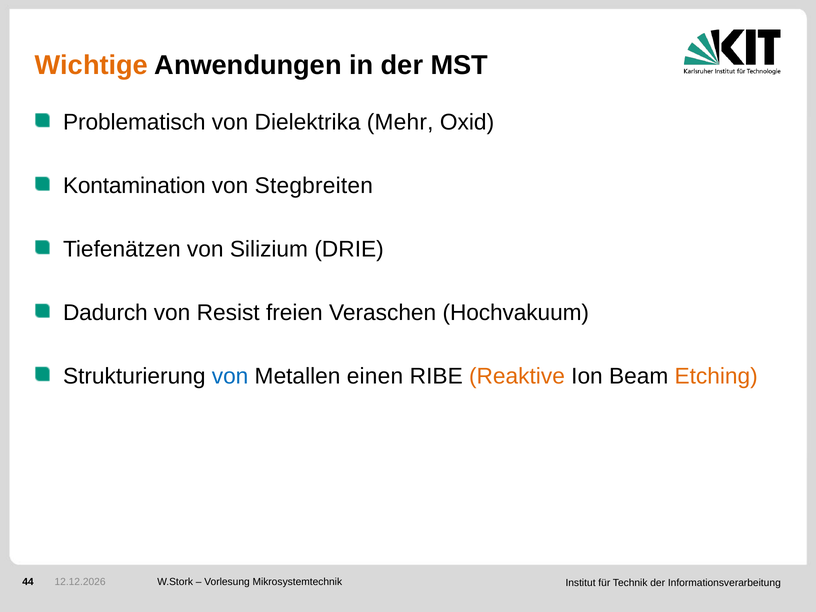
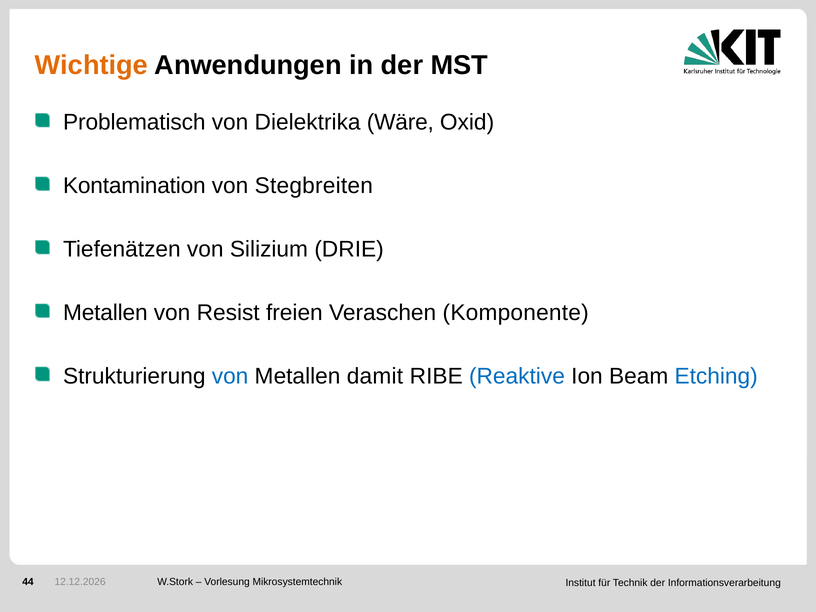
Mehr: Mehr -> Wäre
Dadurch at (105, 313): Dadurch -> Metallen
Hochvakuum: Hochvakuum -> Komponente
einen: einen -> damit
Reaktive colour: orange -> blue
Etching colour: orange -> blue
